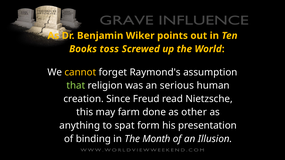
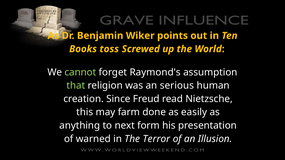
cannot colour: yellow -> light green
other: other -> easily
spat: spat -> next
binding: binding -> warned
Month: Month -> Terror
